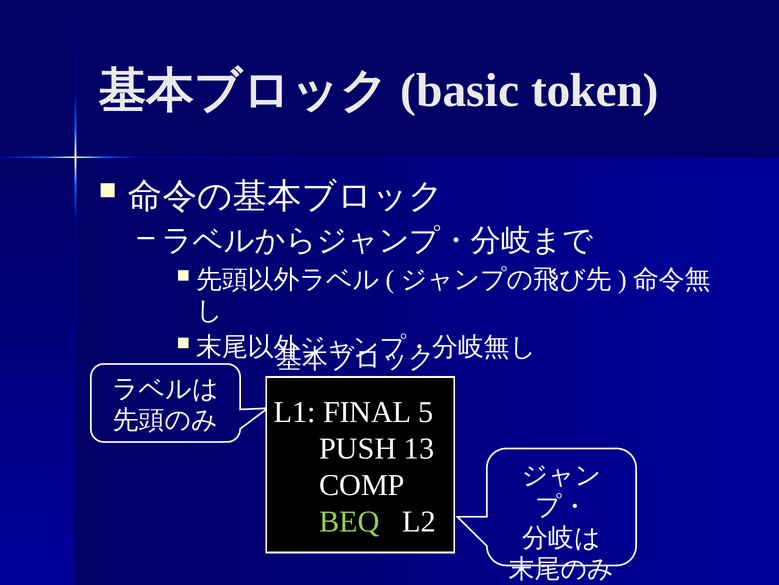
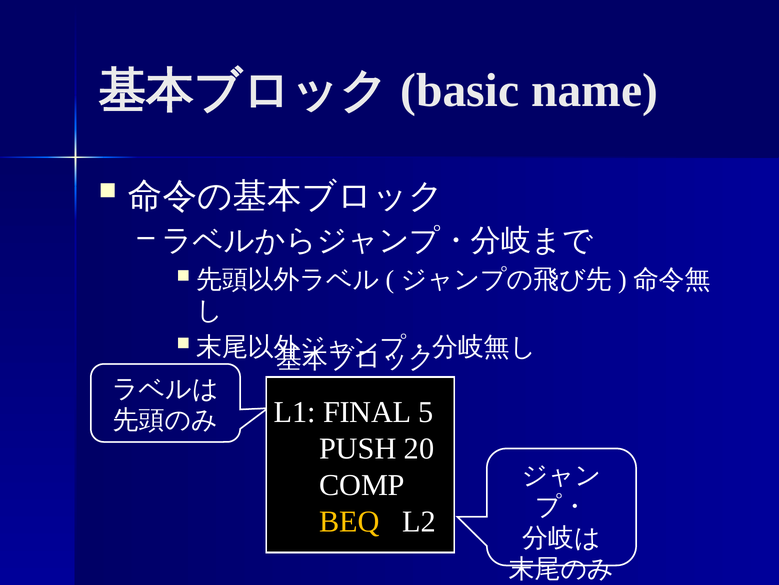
token: token -> name
13: 13 -> 20
BEQ colour: light green -> yellow
